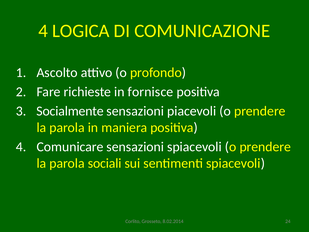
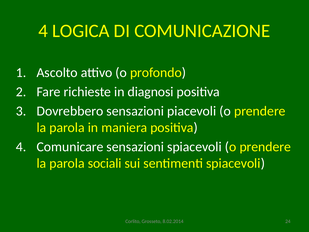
fornisce: fornisce -> diagnosi
Socialmente: Socialmente -> Dovrebbero
